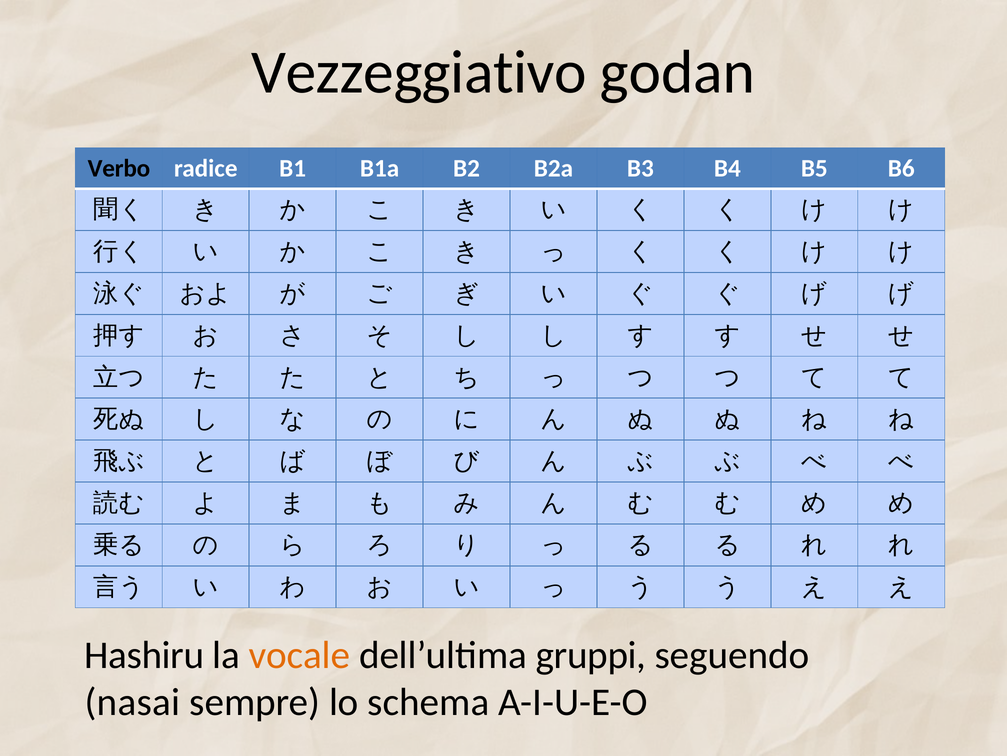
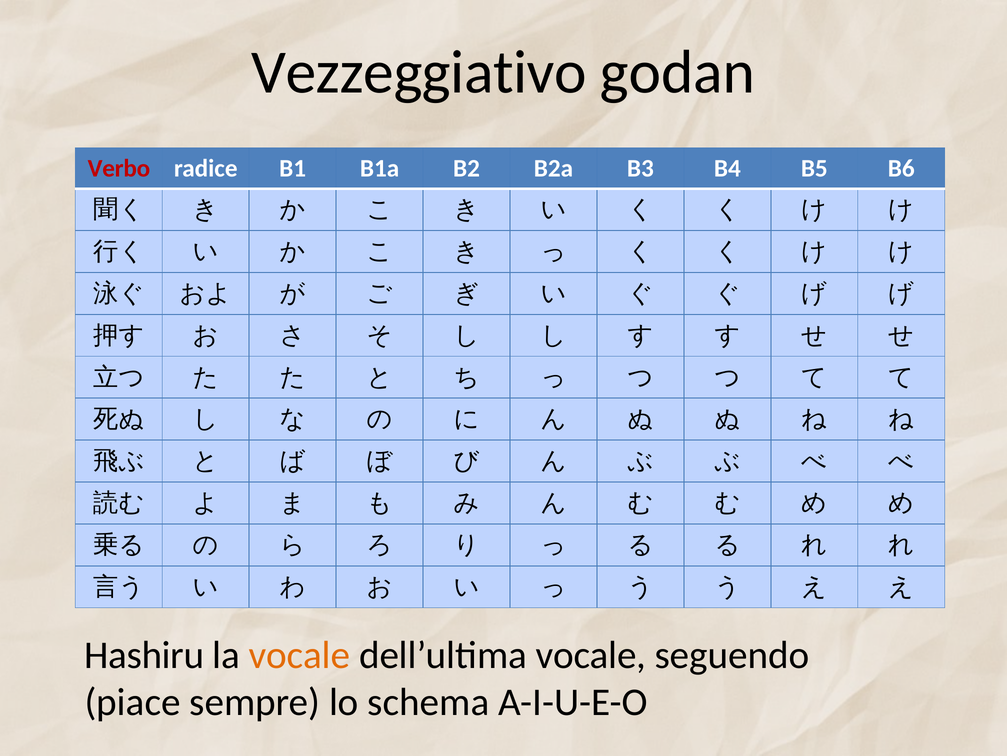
Verbo colour: black -> red
dell’ultima gruppi: gruppi -> vocale
nasai: nasai -> piace
